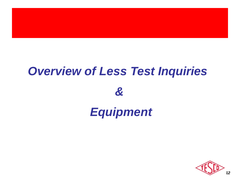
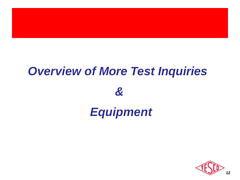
Less: Less -> More
